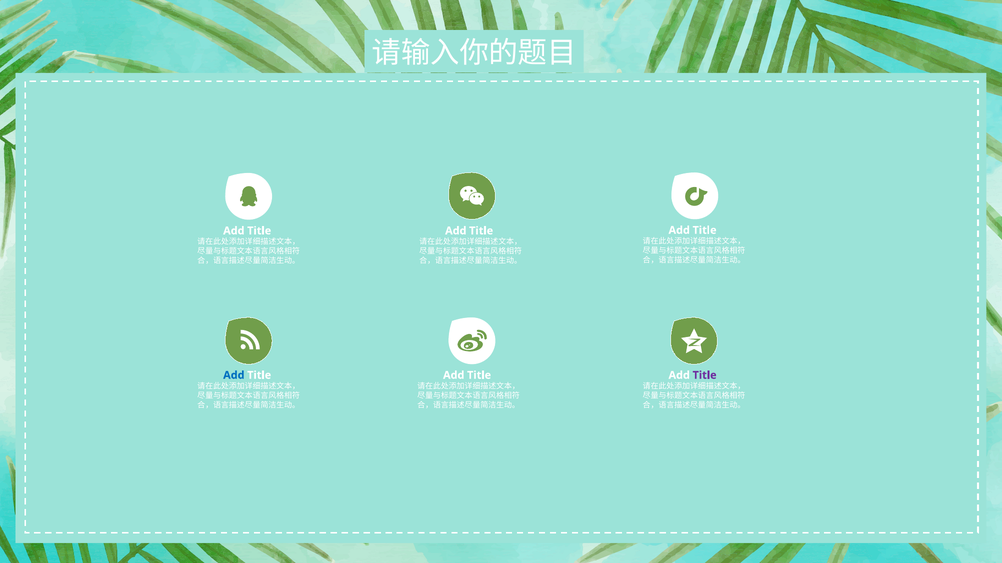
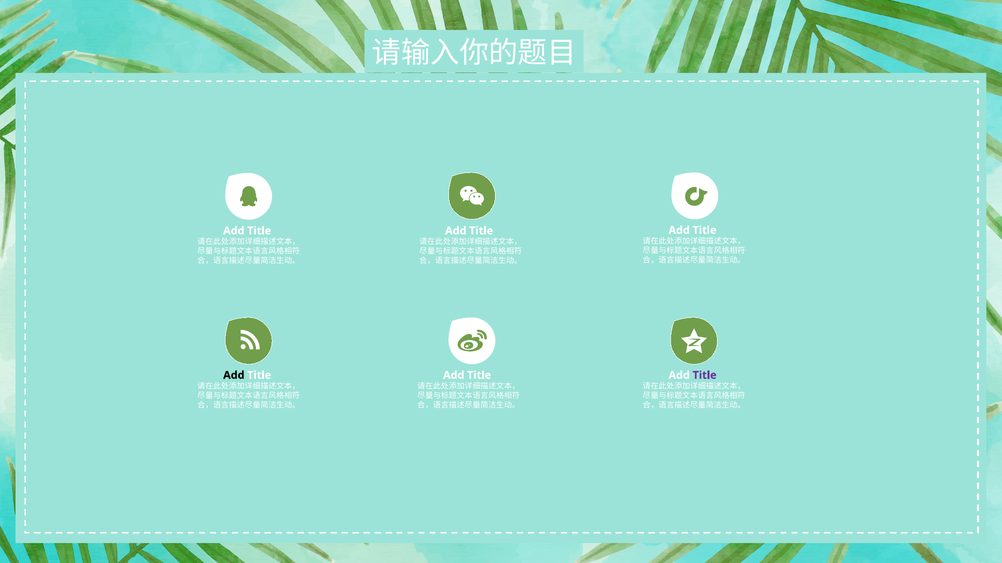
Add at (234, 376) colour: blue -> black
